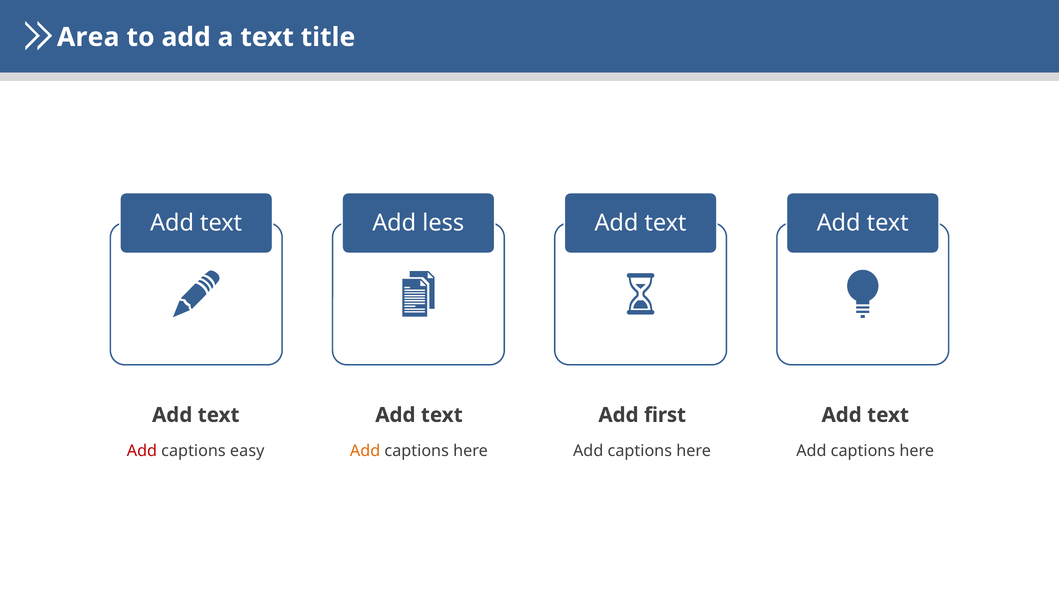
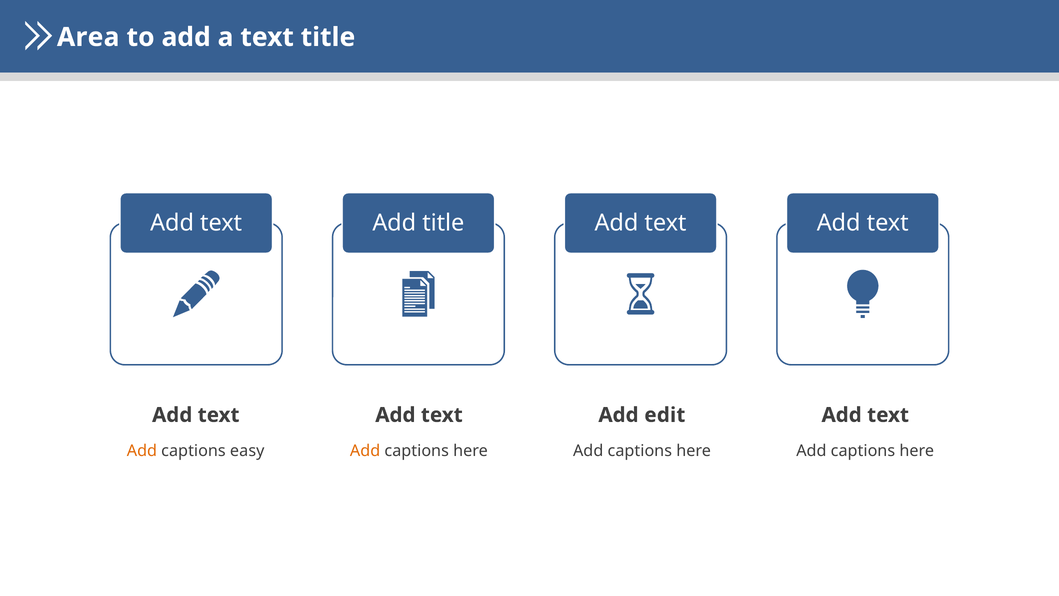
Add less: less -> title
first: first -> edit
Add at (142, 451) colour: red -> orange
